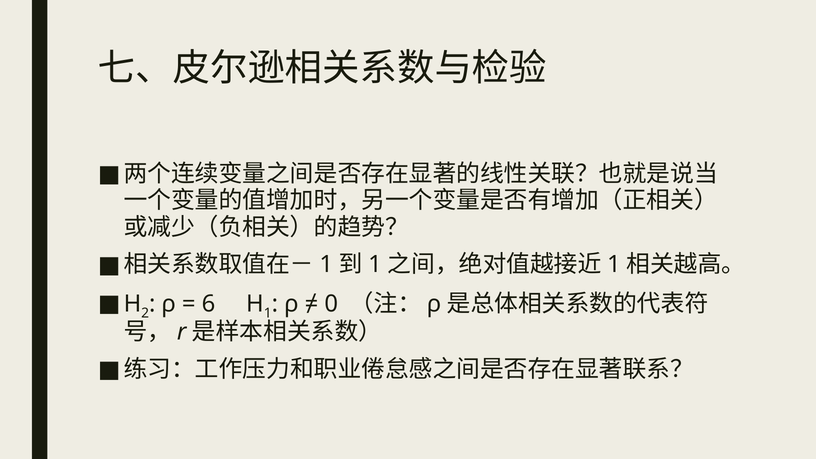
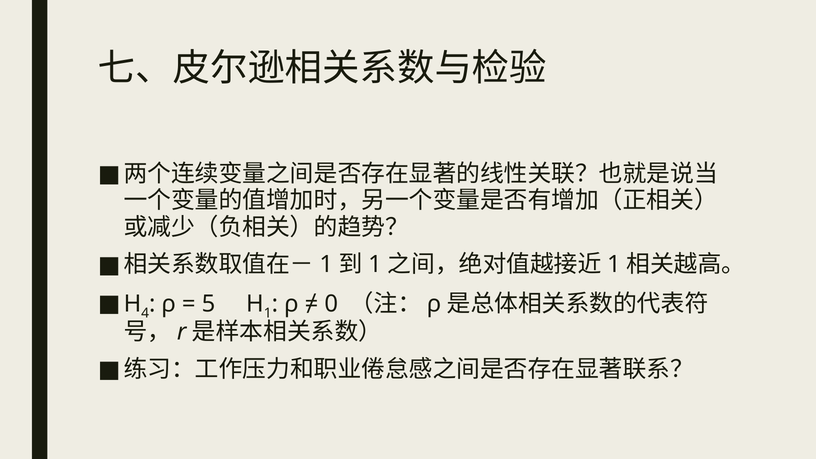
2: 2 -> 4
6: 6 -> 5
